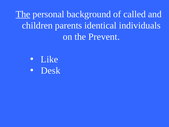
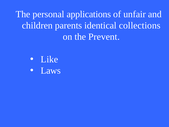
The at (23, 14) underline: present -> none
background: background -> applications
called: called -> unfair
individuals: individuals -> collections
Desk: Desk -> Laws
